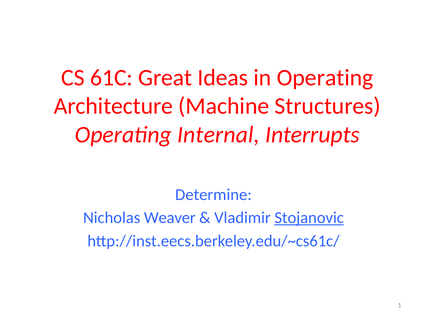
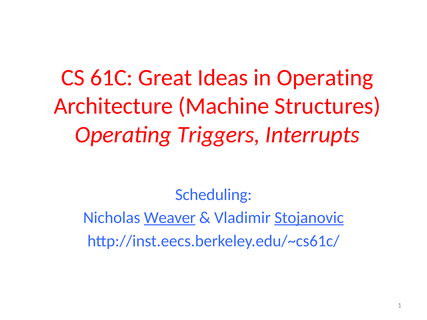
Internal: Internal -> Triggers
Determine: Determine -> Scheduling
Weaver underline: none -> present
